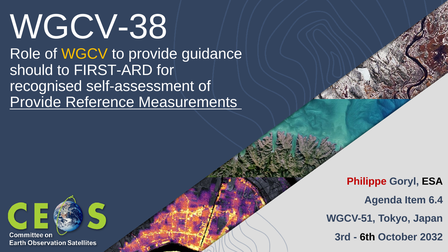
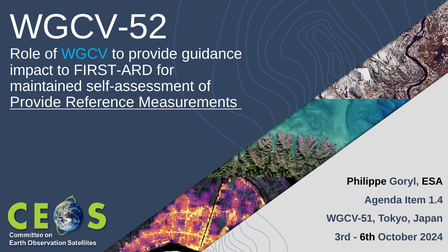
WGCV-38: WGCV-38 -> WGCV-52
WGCV colour: yellow -> light blue
should: should -> impact
recognised: recognised -> maintained
Philippe colour: red -> black
6.4: 6.4 -> 1.4
2032: 2032 -> 2024
